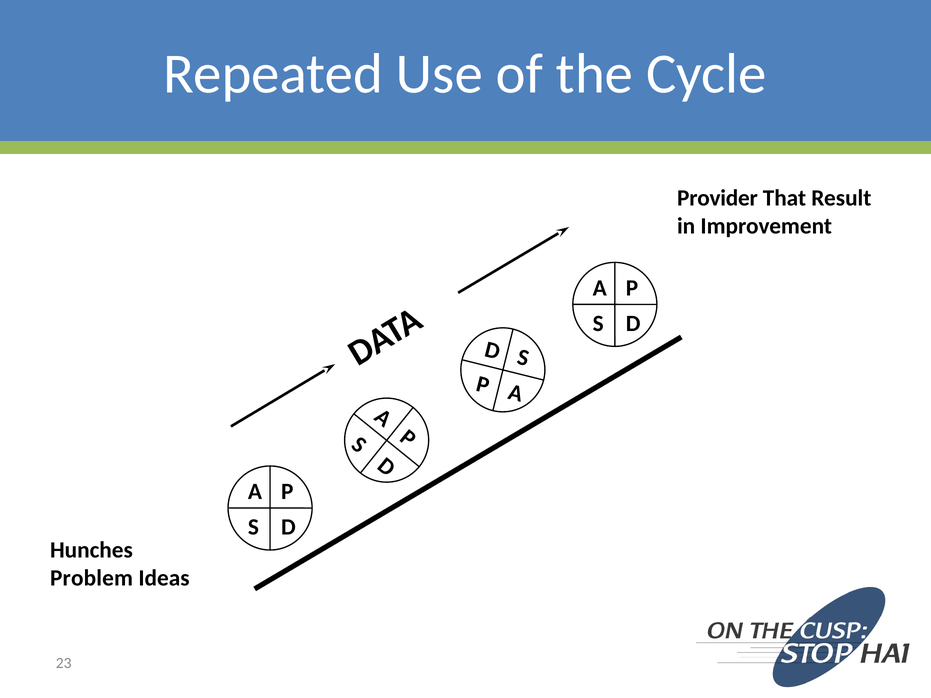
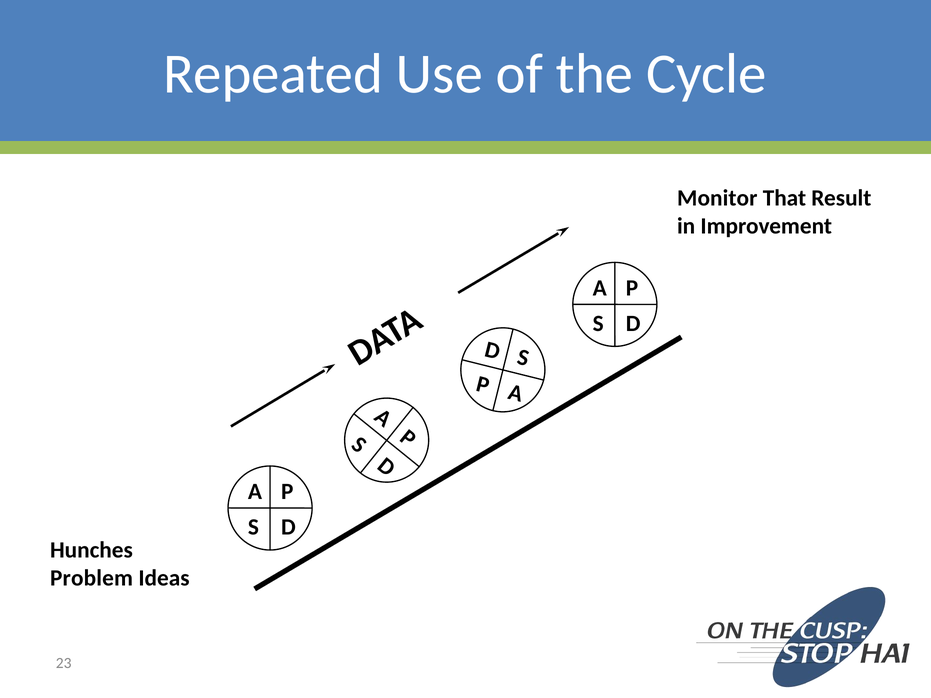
Provider: Provider -> Monitor
